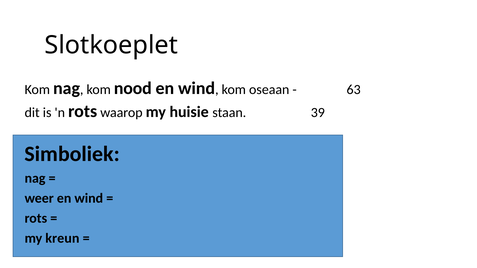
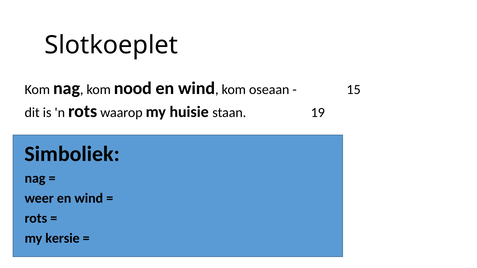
63: 63 -> 15
39: 39 -> 19
kreun: kreun -> kersie
